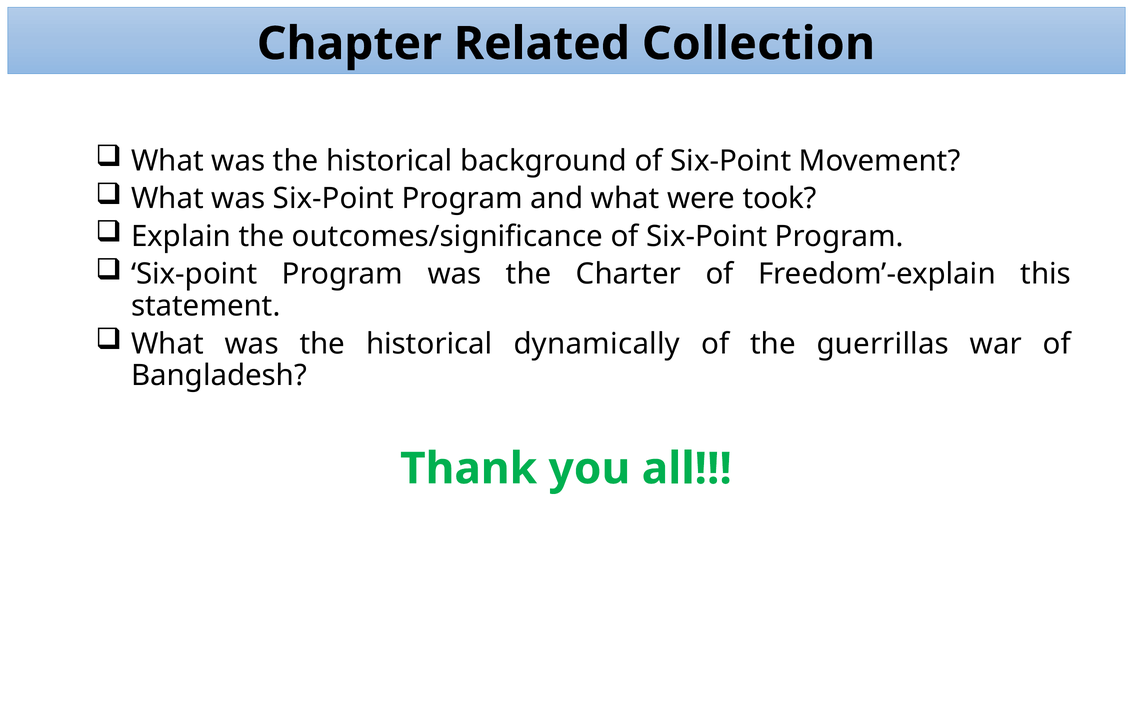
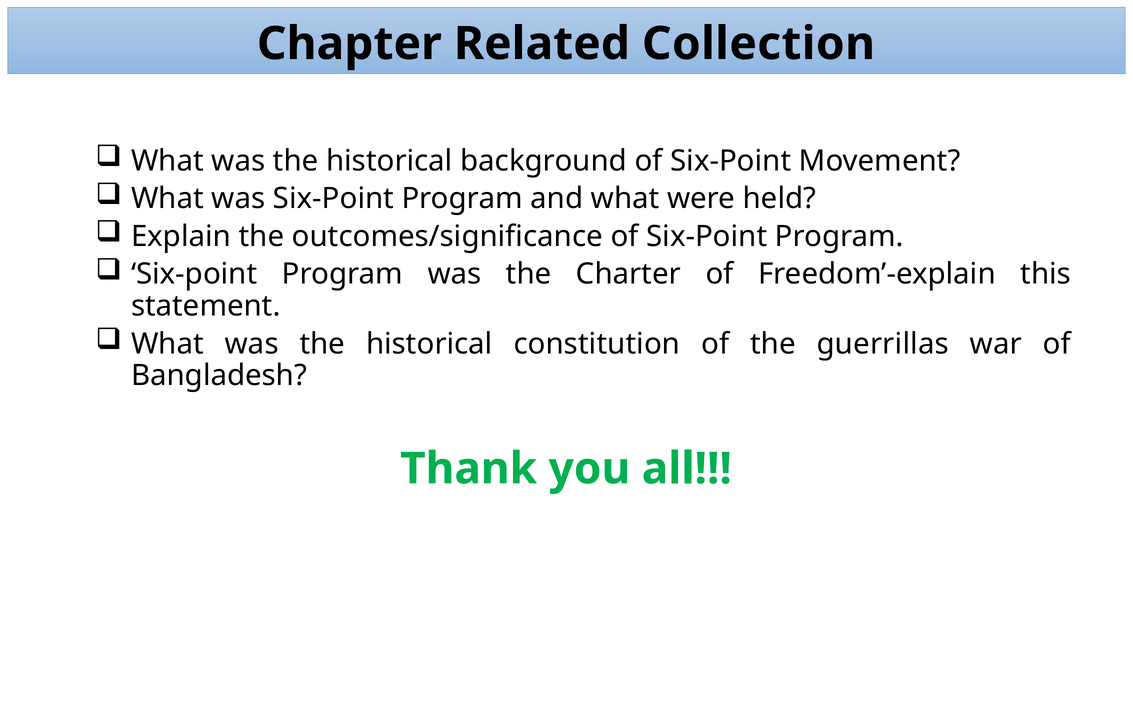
took: took -> held
dynamically: dynamically -> constitution
